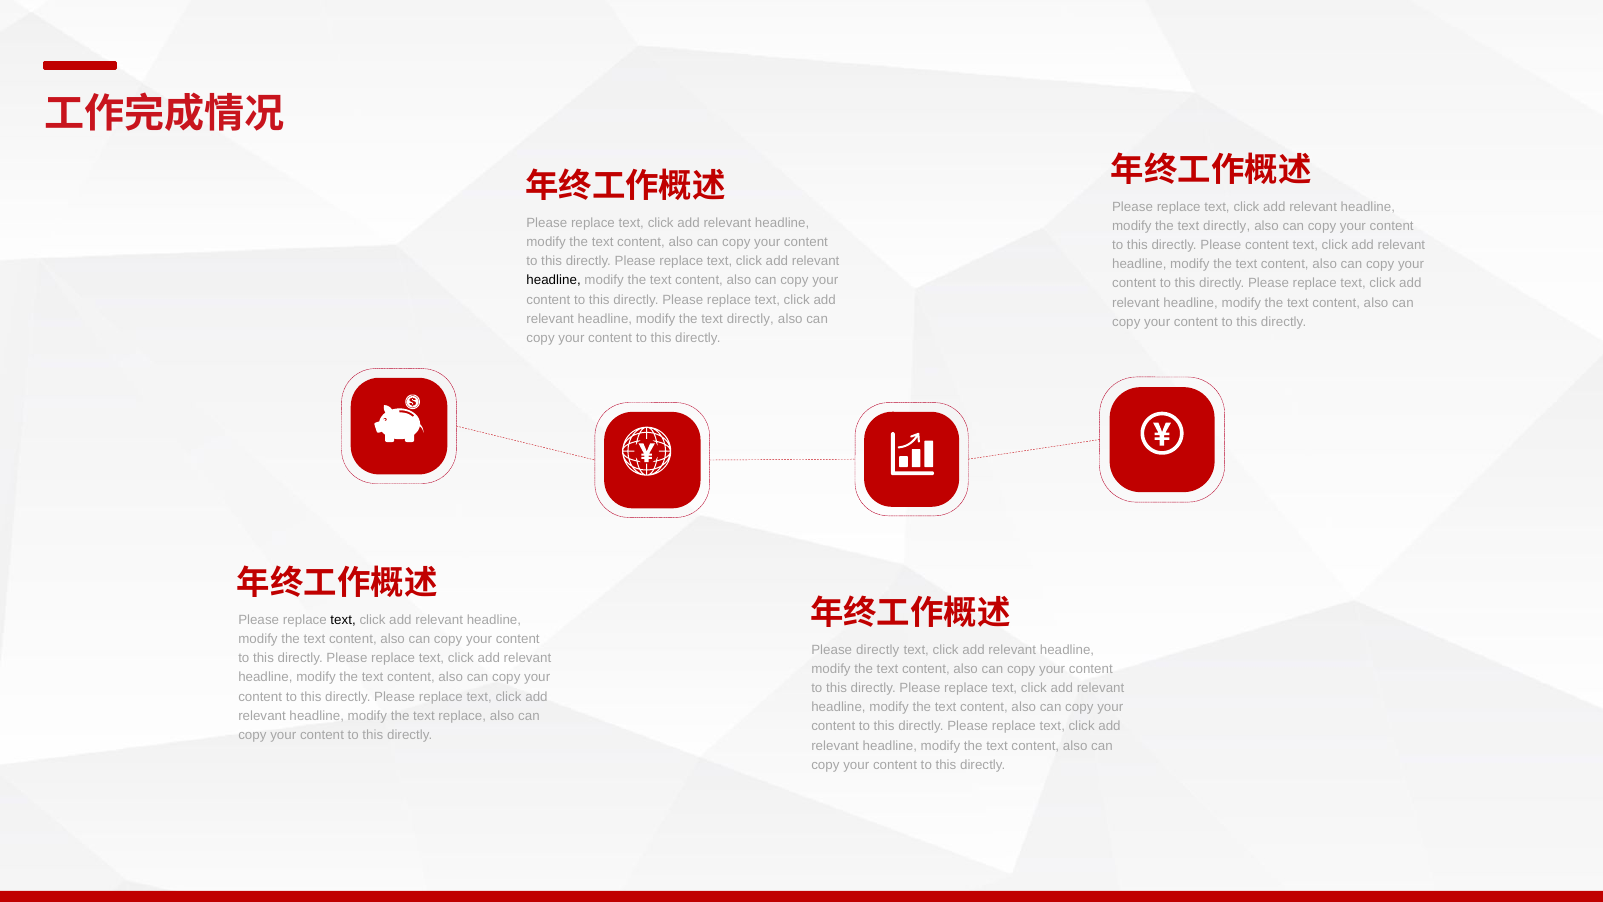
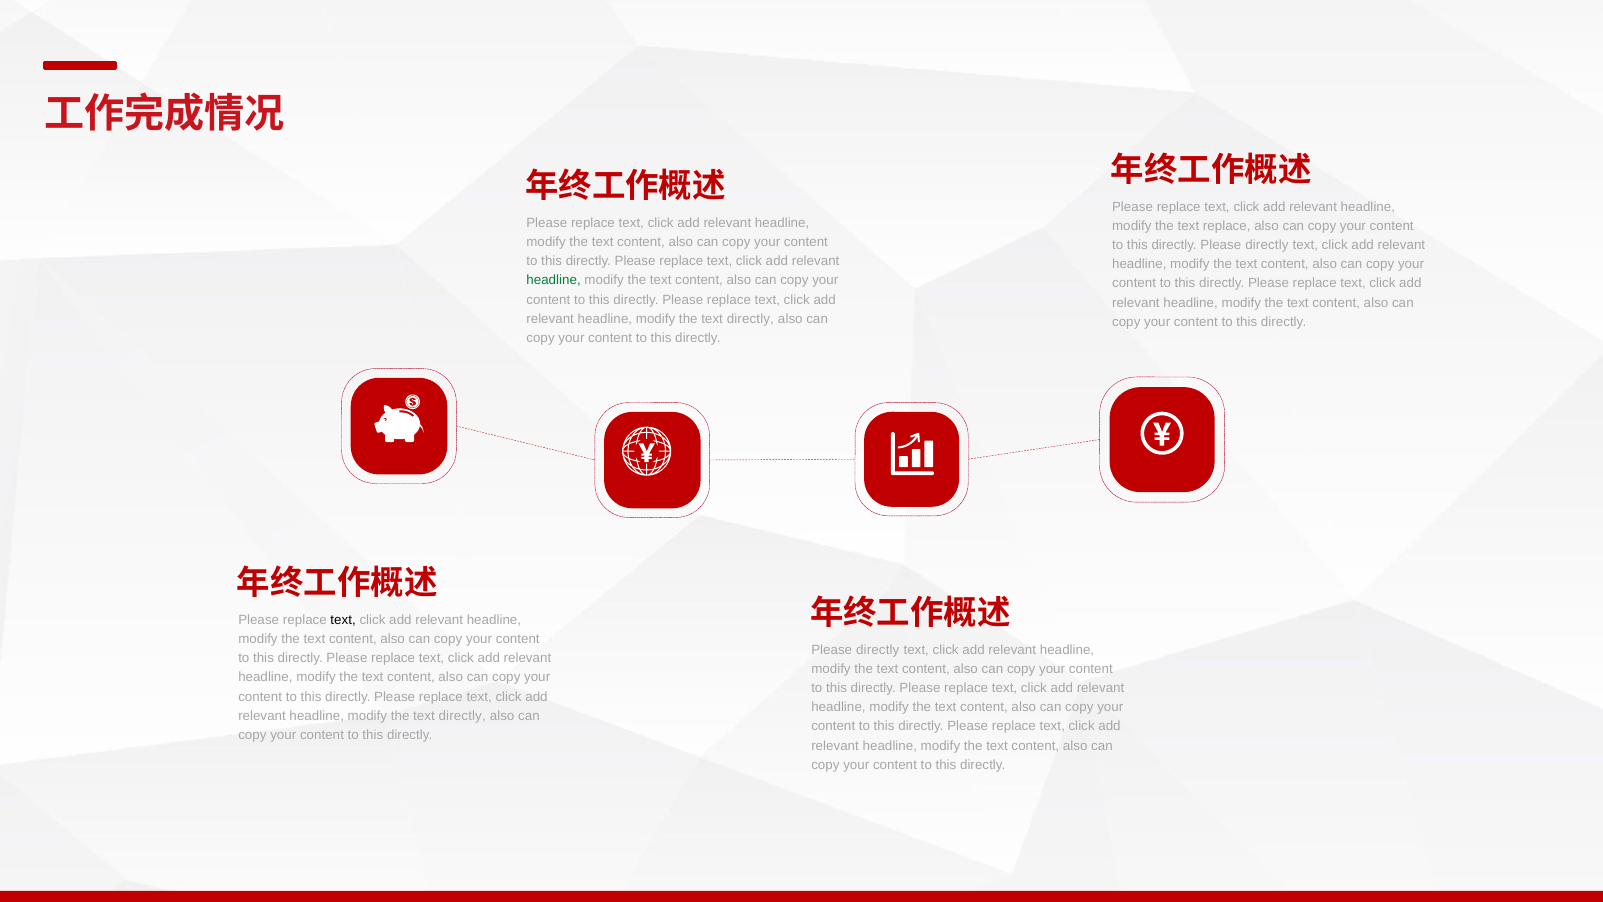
directly at (1227, 226): directly -> replace
directly Please content: content -> directly
headline at (554, 280) colour: black -> green
replace at (462, 716): replace -> directly
